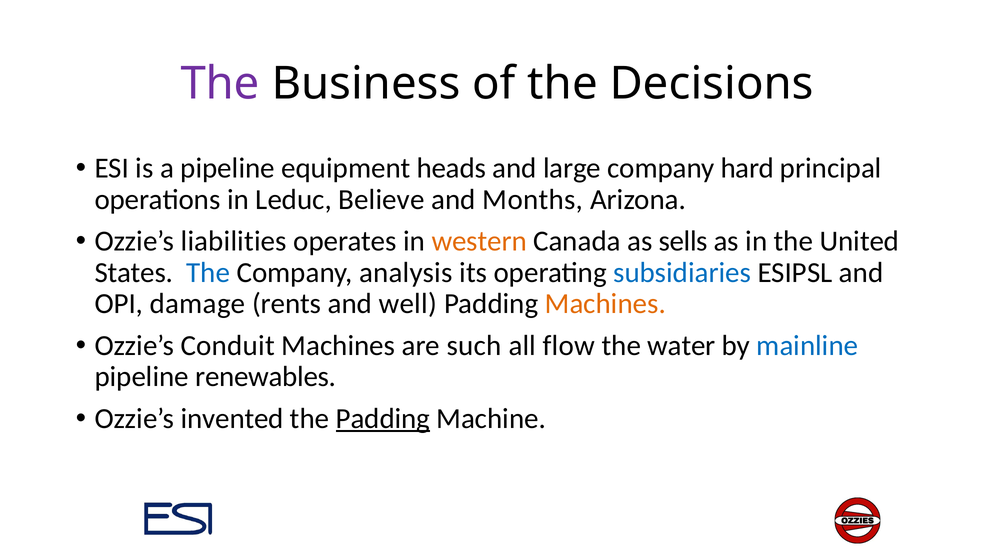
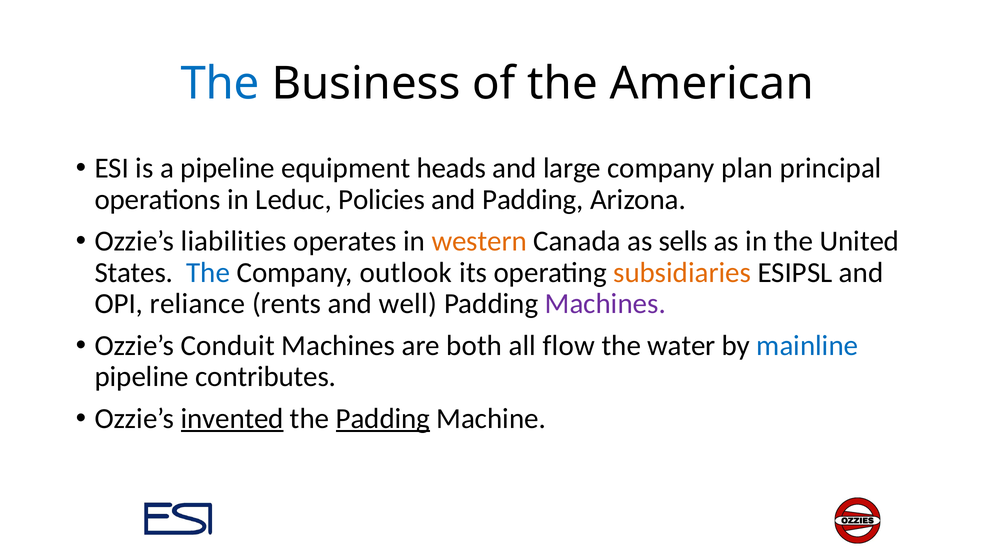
The at (220, 84) colour: purple -> blue
Decisions: Decisions -> American
hard: hard -> plan
Believe: Believe -> Policies
and Months: Months -> Padding
analysis: analysis -> outlook
subsidiaries colour: blue -> orange
damage: damage -> reliance
Machines at (605, 304) colour: orange -> purple
such: such -> both
renewables: renewables -> contributes
invented underline: none -> present
